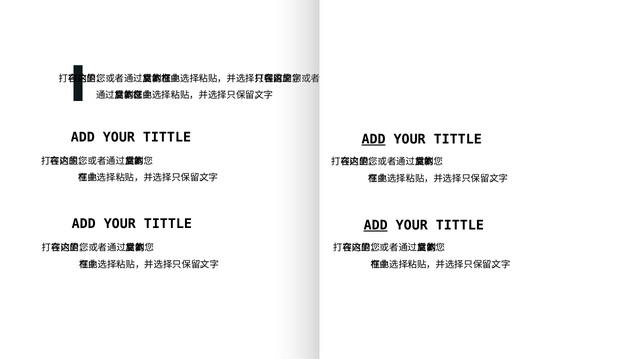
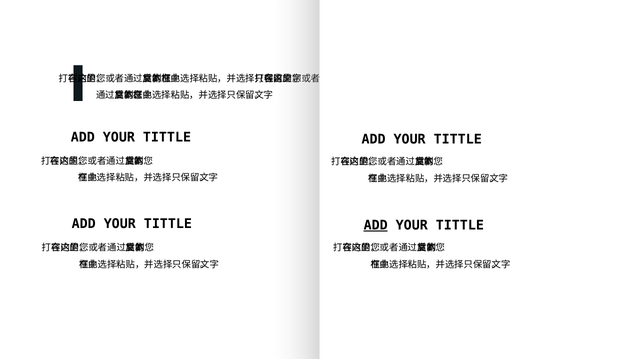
ADD at (374, 139) underline: present -> none
